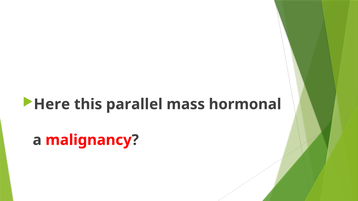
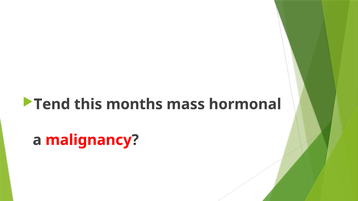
Here: Here -> Tend
parallel: parallel -> months
